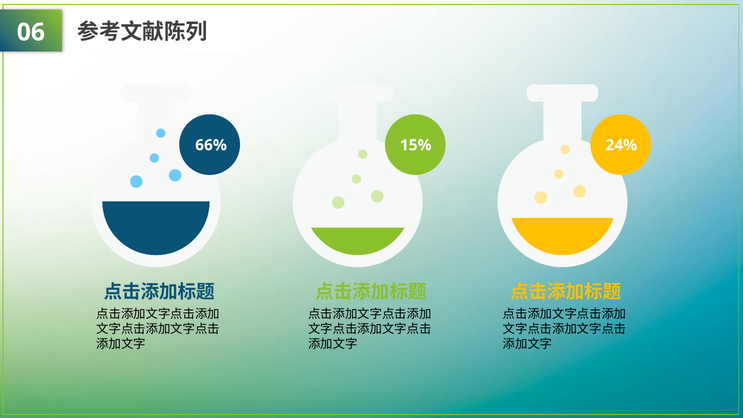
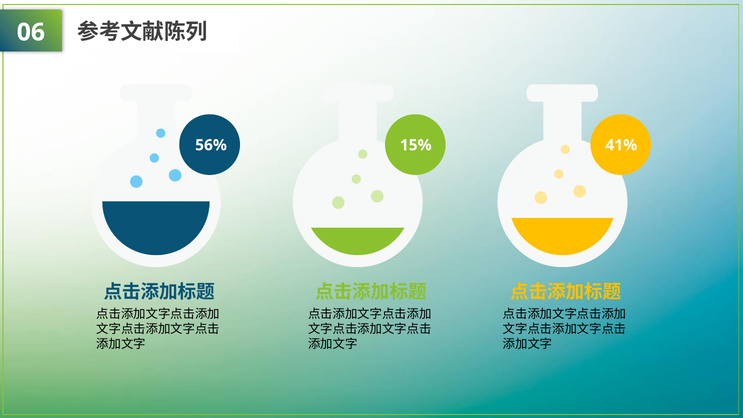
66%: 66% -> 56%
24%: 24% -> 41%
